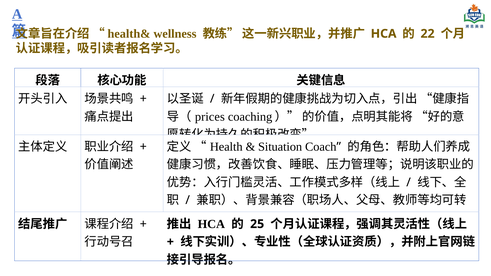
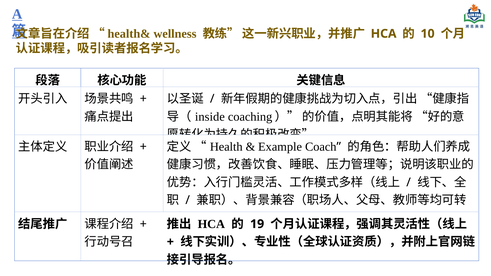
22: 22 -> 10
prices: prices -> inside
Situation: Situation -> Example
25: 25 -> 19
